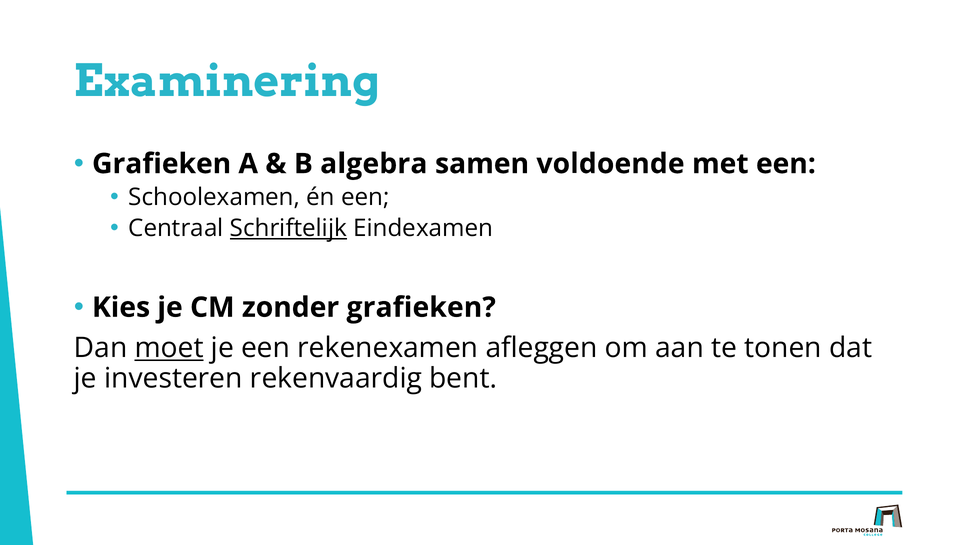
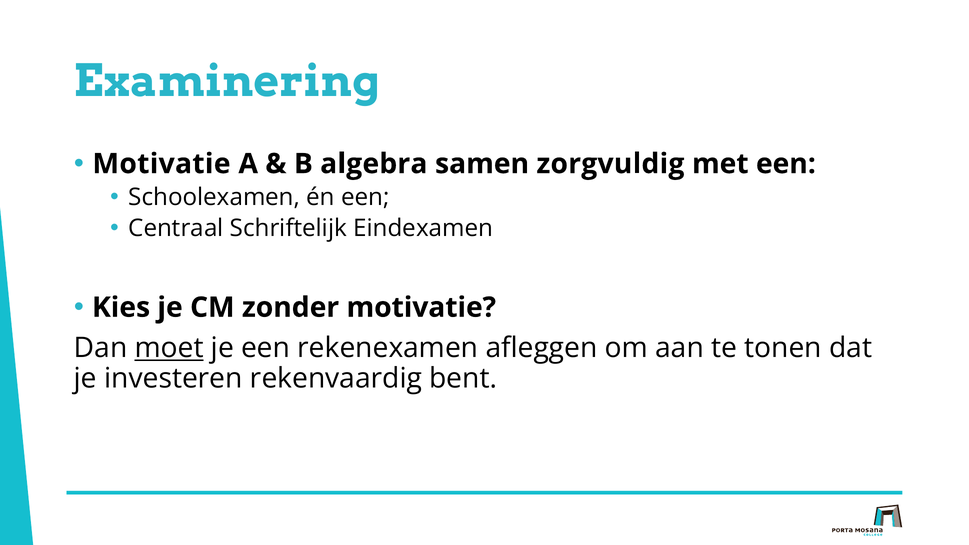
Grafieken at (162, 164): Grafieken -> Motivatie
voldoende: voldoende -> zorgvuldig
Schriftelijk underline: present -> none
zonder grafieken: grafieken -> motivatie
